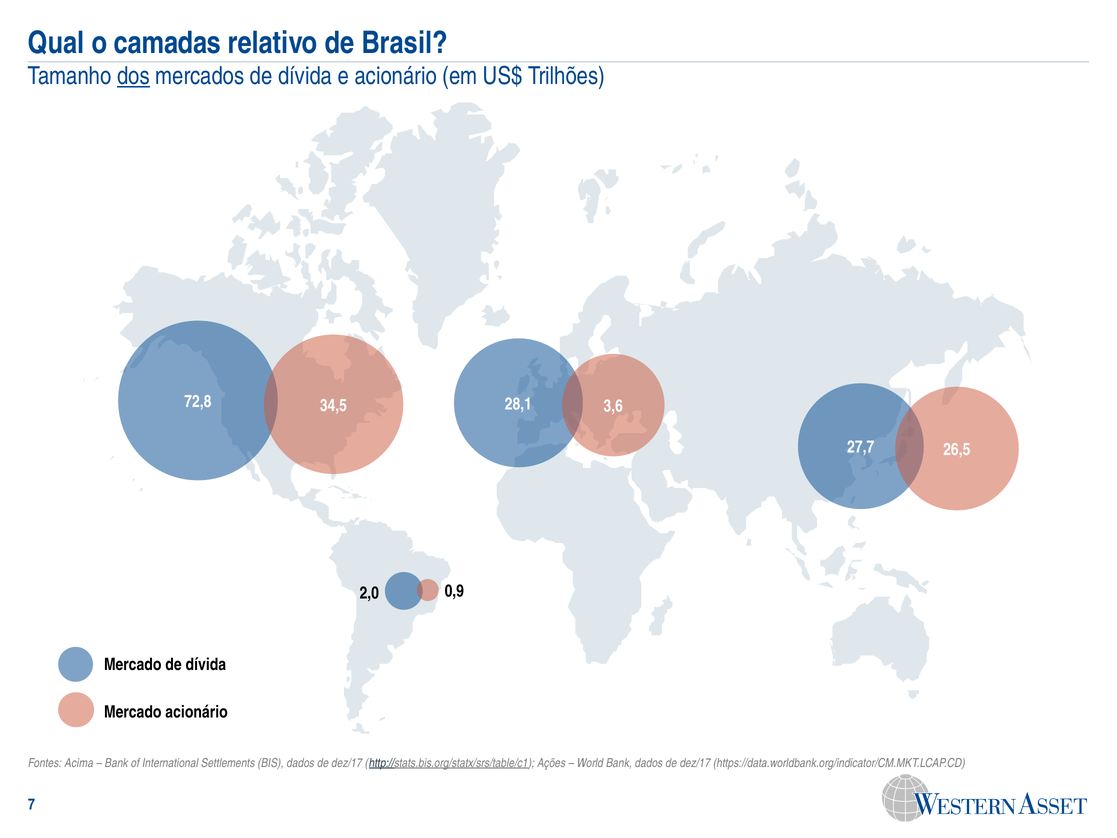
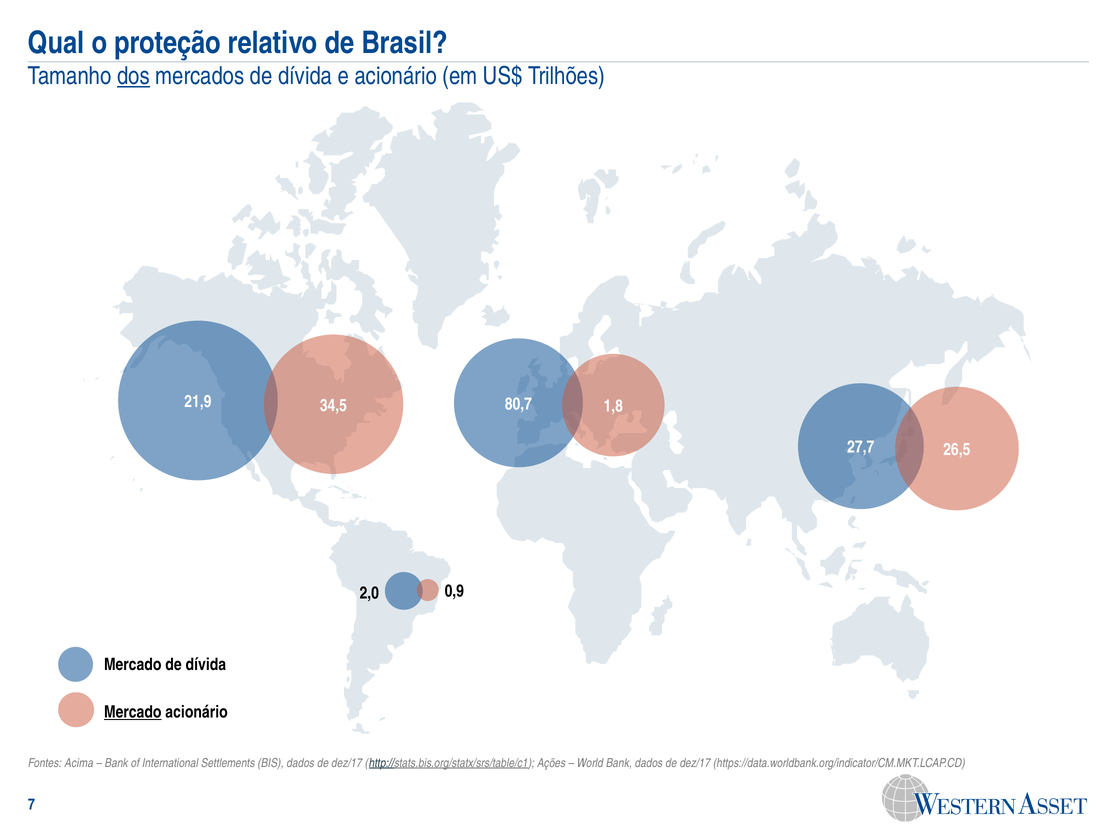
camadas: camadas -> proteção
72,8: 72,8 -> 21,9
28,1: 28,1 -> 80,7
3,6: 3,6 -> 1,8
Mercado at (133, 712) underline: none -> present
